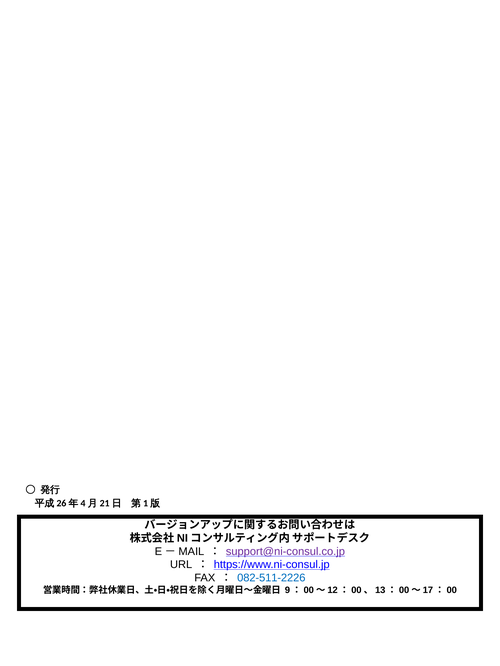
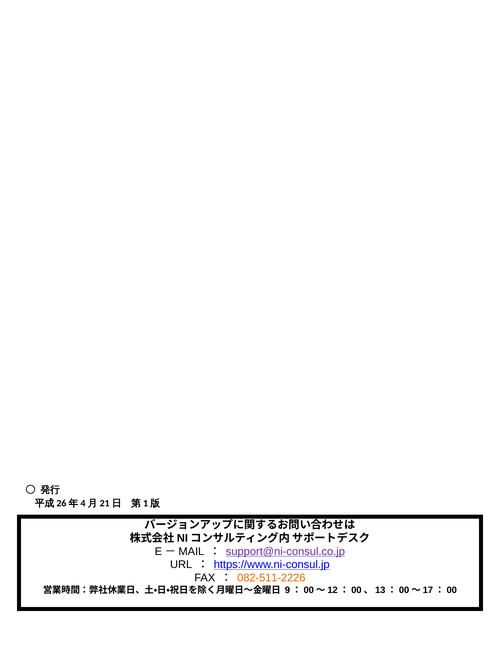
082-511-2226 colour: blue -> orange
